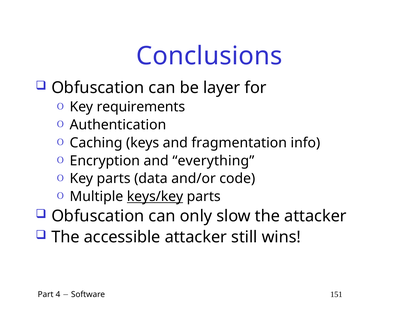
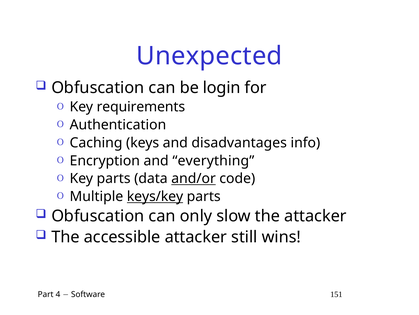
Conclusions: Conclusions -> Unexpected
layer: layer -> login
fragmentation: fragmentation -> disadvantages
and/or underline: none -> present
